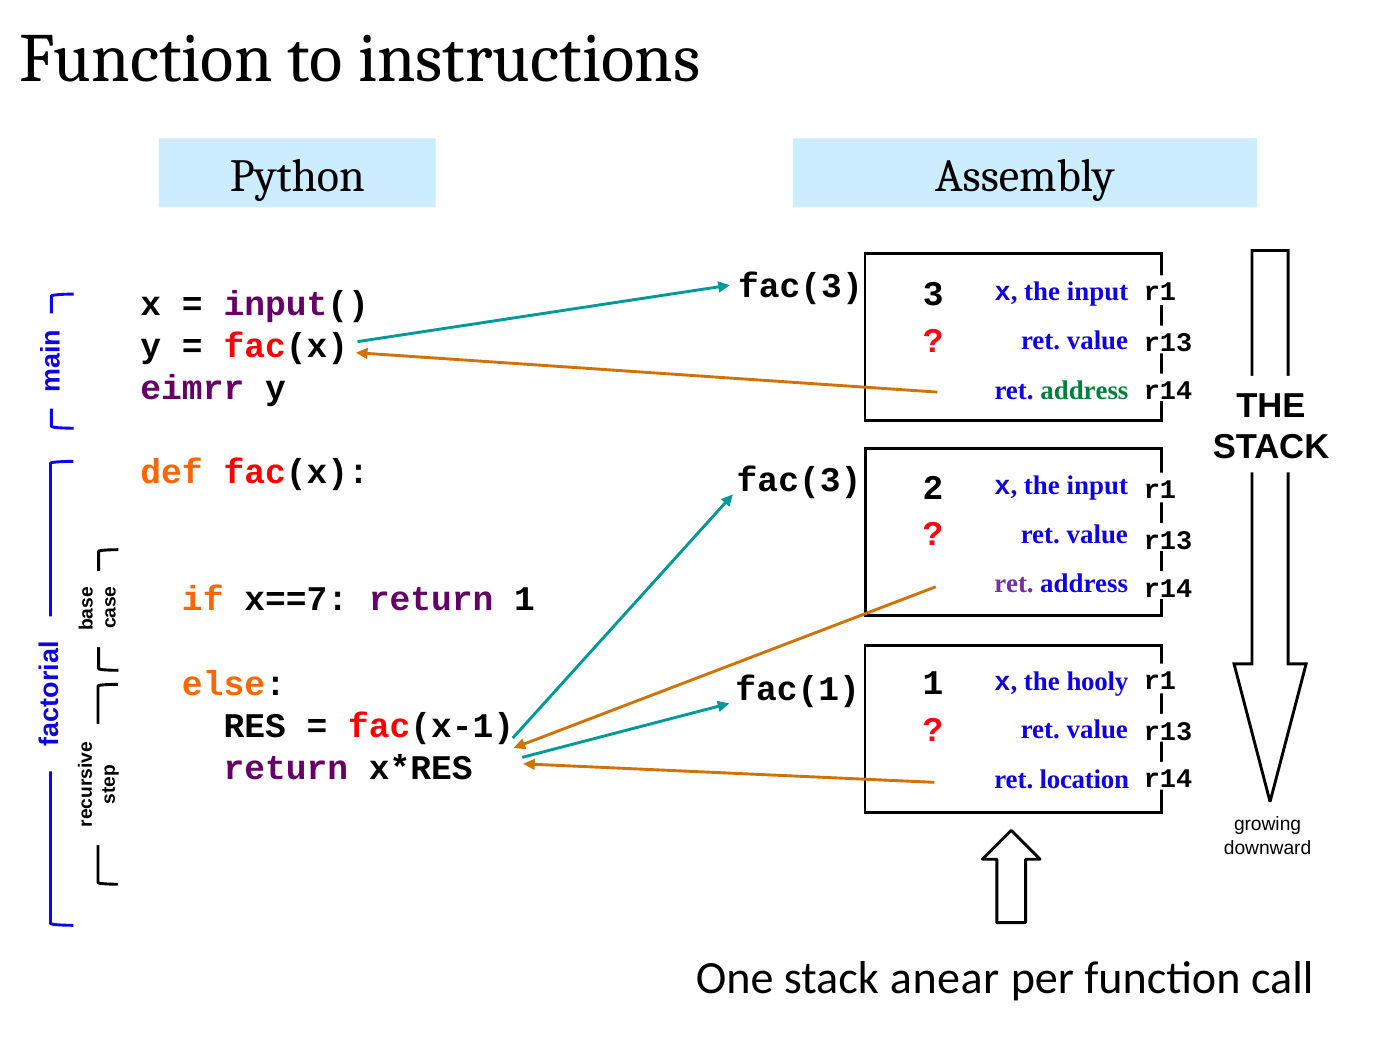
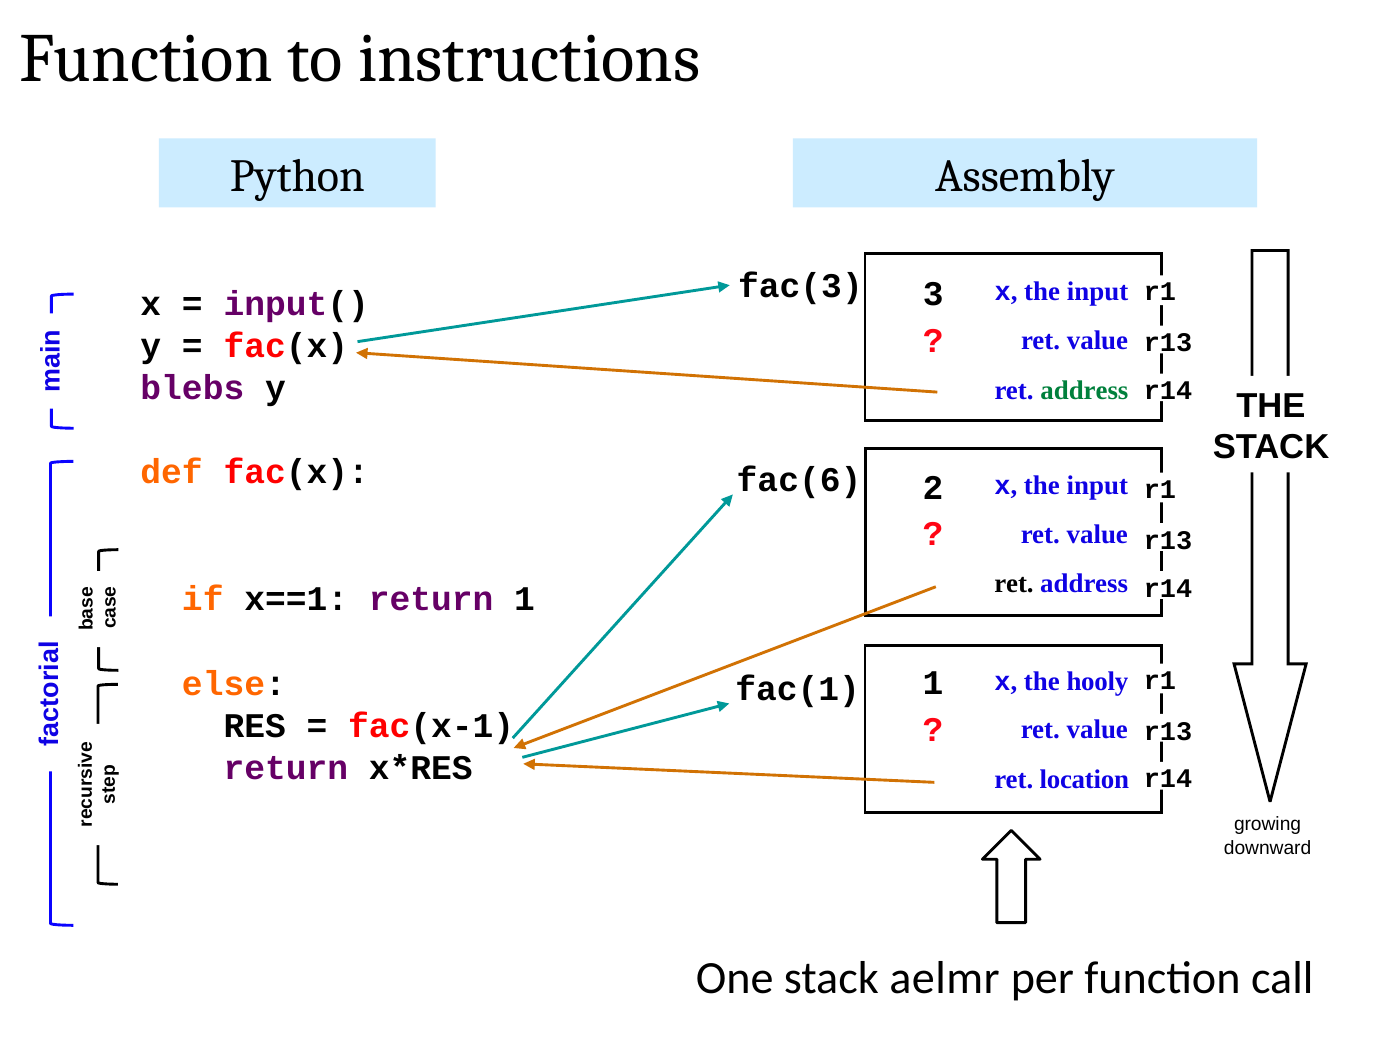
eimrr: eimrr -> blebs
fac(3 at (799, 480): fac(3 -> fac(6
ret at (1014, 584) colour: purple -> black
x==7: x==7 -> x==1
anear: anear -> aelmr
